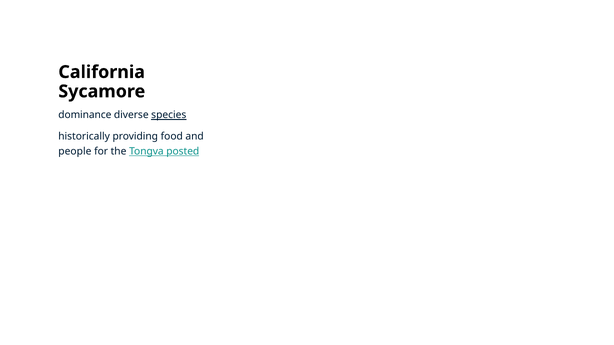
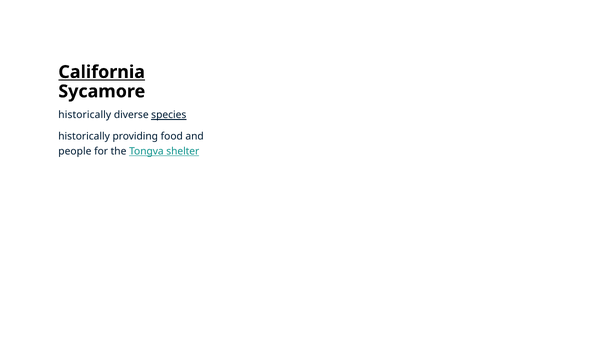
California underline: none -> present
dominance at (85, 115): dominance -> historically
posted: posted -> shelter
